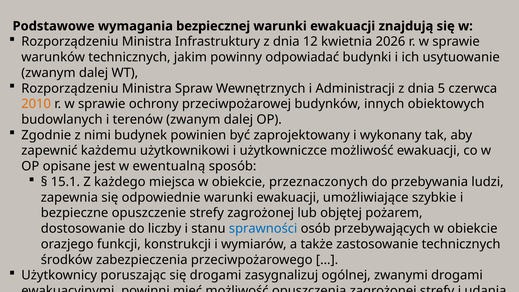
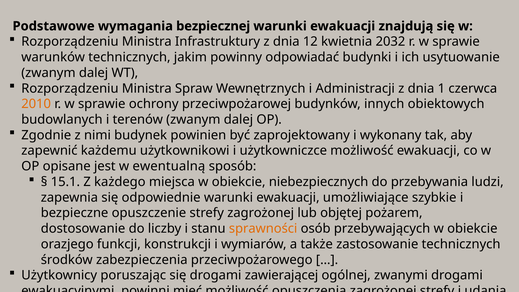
2026: 2026 -> 2032
5: 5 -> 1
obiekcie przeznaczonych: przeznaczonych -> niebezpiecznych
sprawności colour: blue -> orange
zasygnalizuj: zasygnalizuj -> zawierającej
